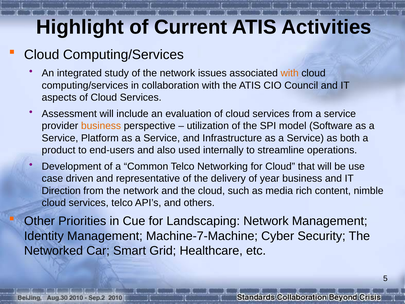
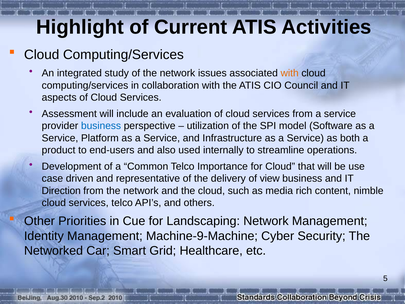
business at (101, 126) colour: orange -> blue
Networking: Networking -> Importance
year: year -> view
Machine-7-Machine: Machine-7-Machine -> Machine-9-Machine
